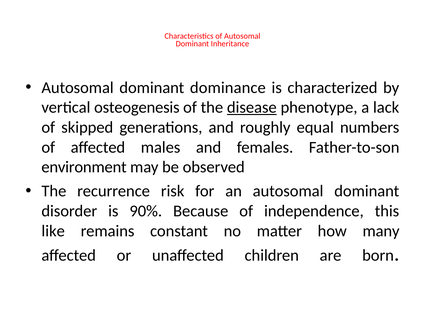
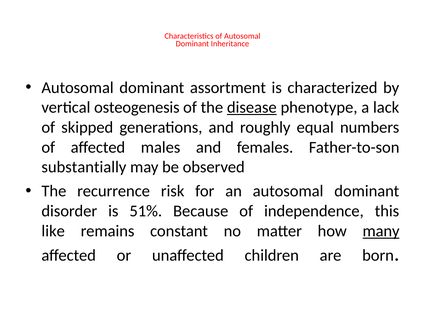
dominance: dominance -> assortment
environment: environment -> substantially
90%: 90% -> 51%
many underline: none -> present
